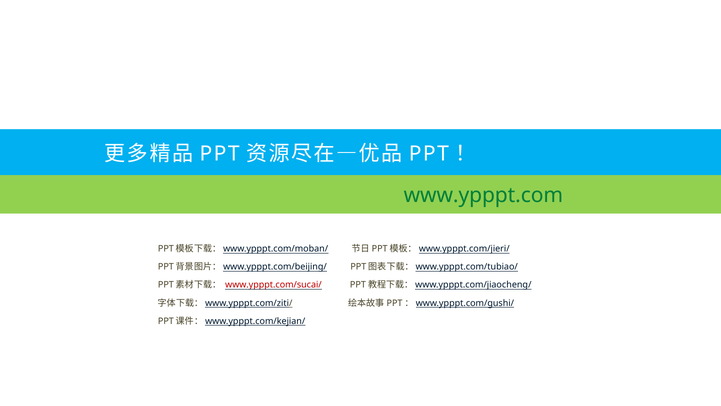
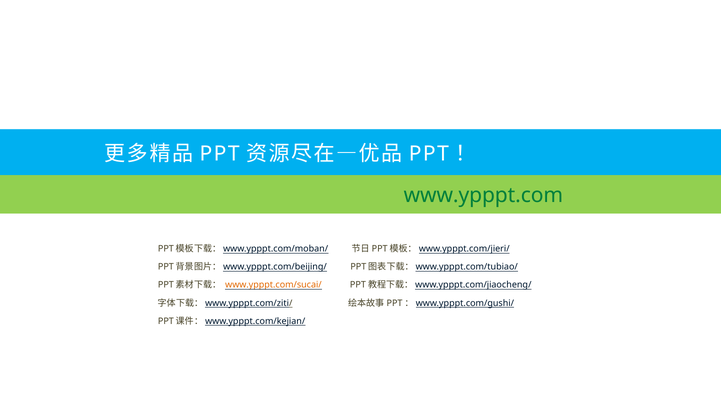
www.ypppt.com/sucai/ colour: red -> orange
